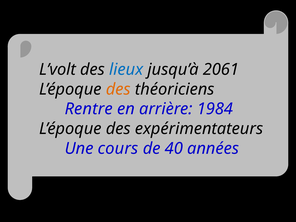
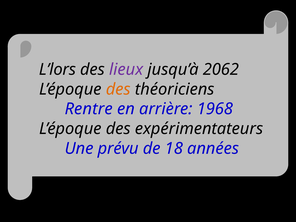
L’volt: L’volt -> L’lors
lieux colour: blue -> purple
2061: 2061 -> 2062
1984: 1984 -> 1968
cours: cours -> prévu
40: 40 -> 18
